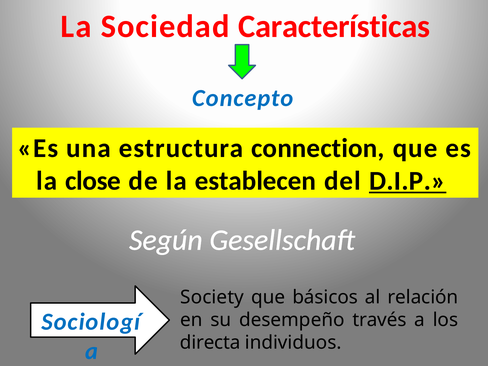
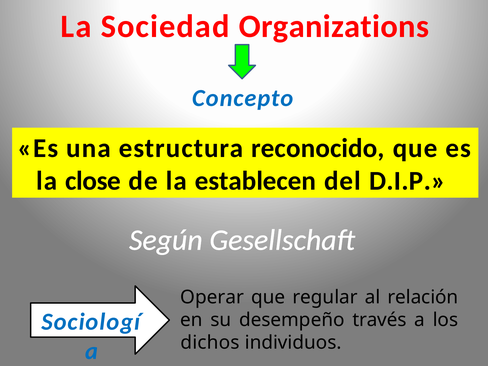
Características: Características -> Organizations
connection: connection -> reconocido
D.I.P underline: present -> none
Society: Society -> Operar
básicos: básicos -> regular
directa: directa -> dichos
